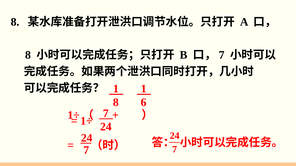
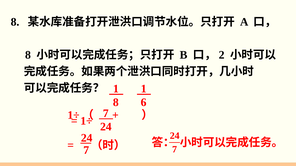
7 at (222, 55): 7 -> 2
